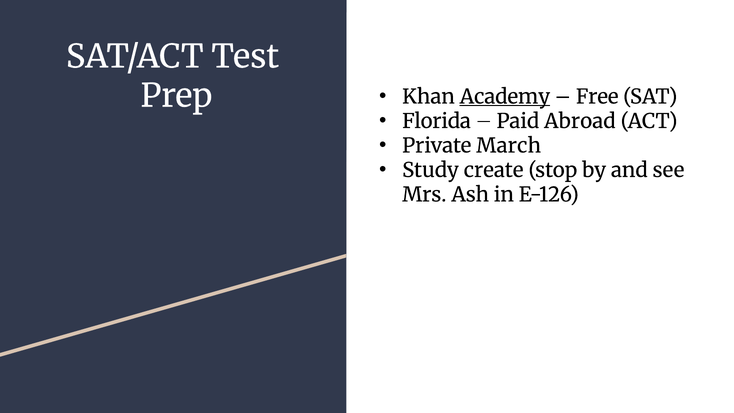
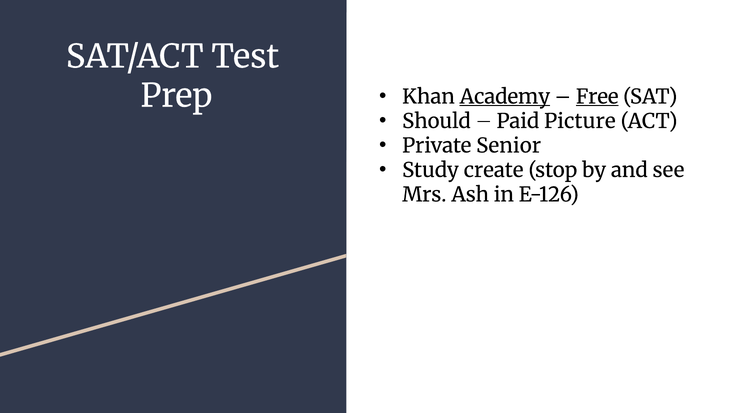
Free underline: none -> present
Florida: Florida -> Should
Abroad: Abroad -> Picture
March: March -> Senior
